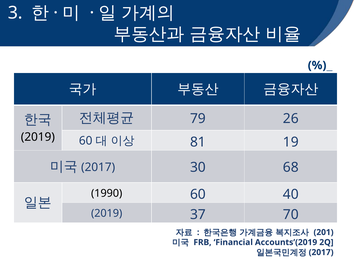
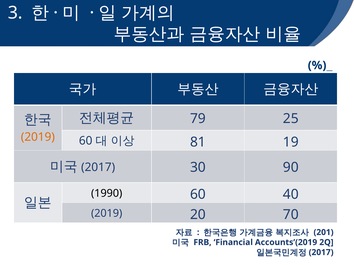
26: 26 -> 25
2019 at (38, 137) colour: black -> orange
68: 68 -> 90
37: 37 -> 20
